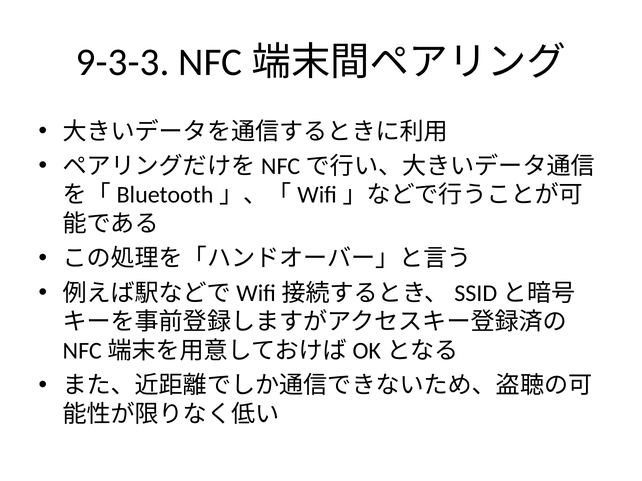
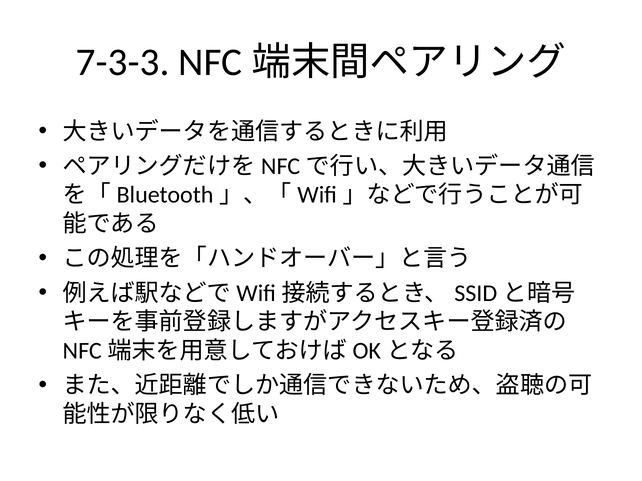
9-3-3: 9-3-3 -> 7-3-3
